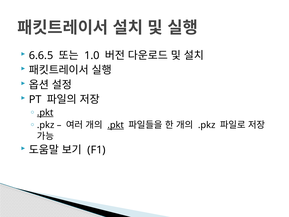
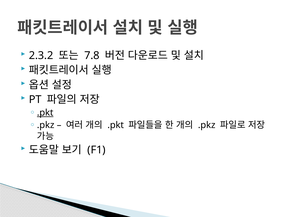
6.6.5: 6.6.5 -> 2.3.2
1.0: 1.0 -> 7.8
.pkt at (116, 125) underline: present -> none
